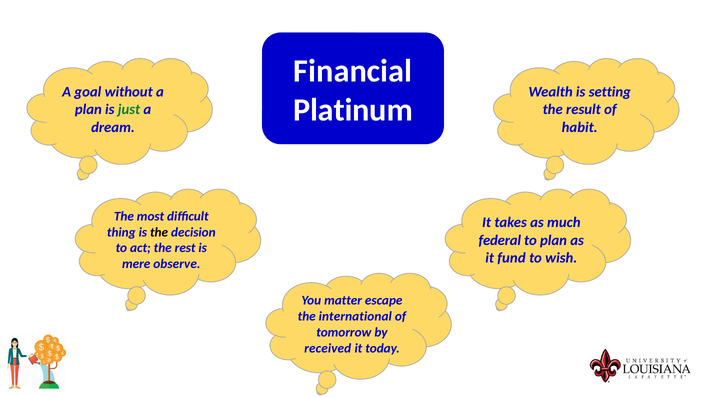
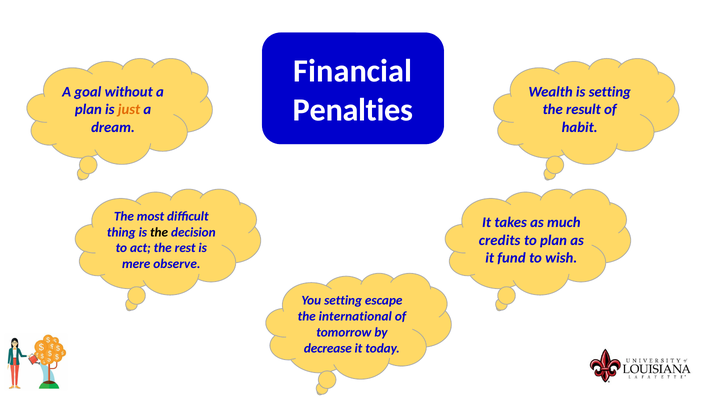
Platinum: Platinum -> Penalties
just colour: green -> orange
federal: federal -> credits
You matter: matter -> setting
received: received -> decrease
